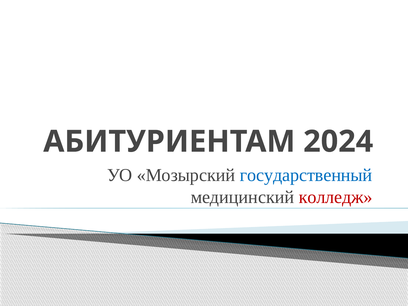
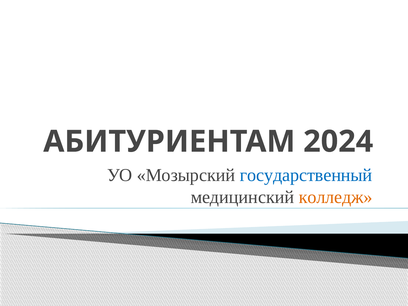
колледж colour: red -> orange
